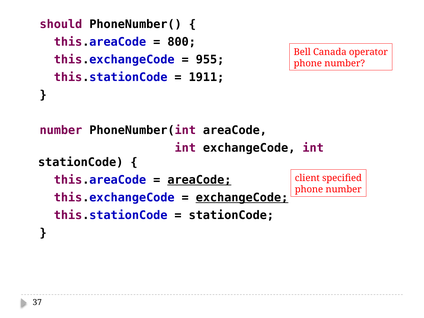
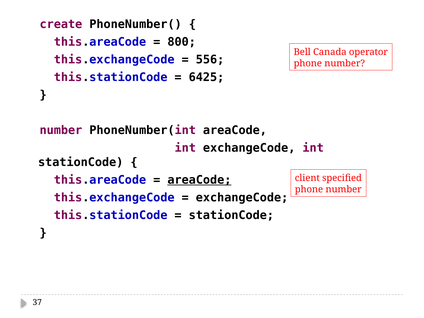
should: should -> create
955: 955 -> 556
1911: 1911 -> 6425
exchangeCode at (242, 198) underline: present -> none
